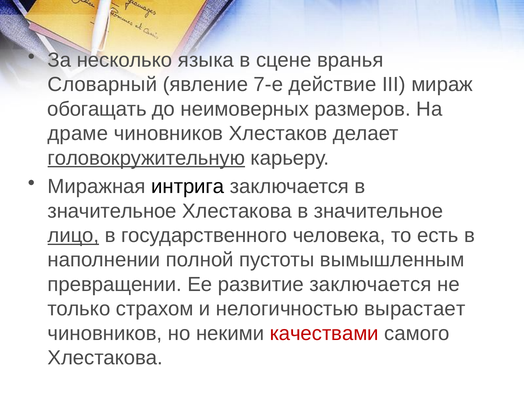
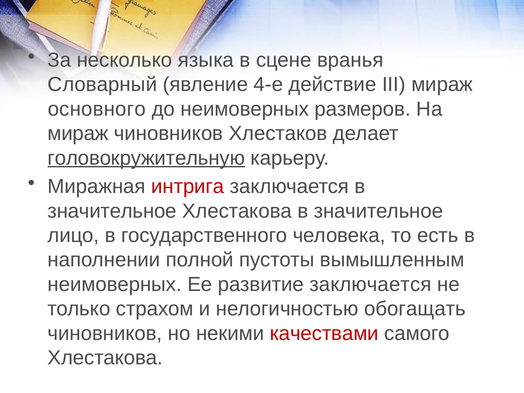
7-е: 7-е -> 4-е
обогащать: обогащать -> основного
драме at (78, 134): драме -> мираж
интрига colour: black -> red
лицо underline: present -> none
превращении at (115, 284): превращении -> неимоверных
вырастает: вырастает -> обогащать
